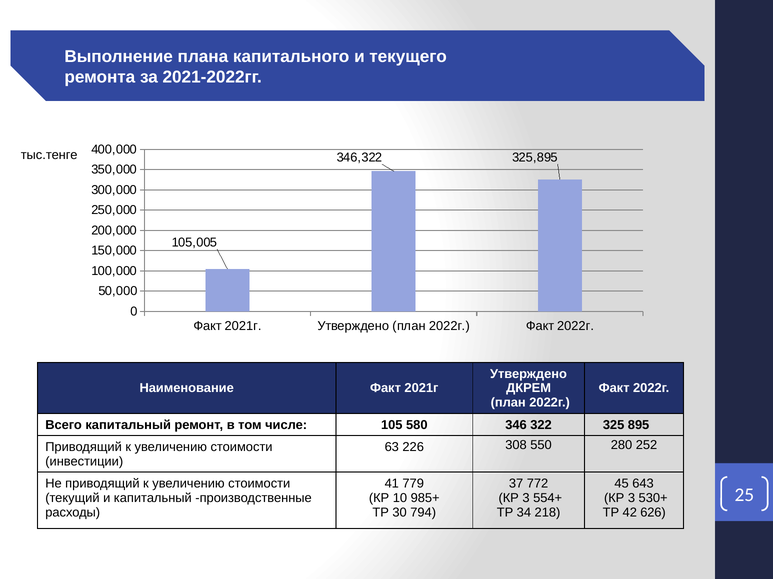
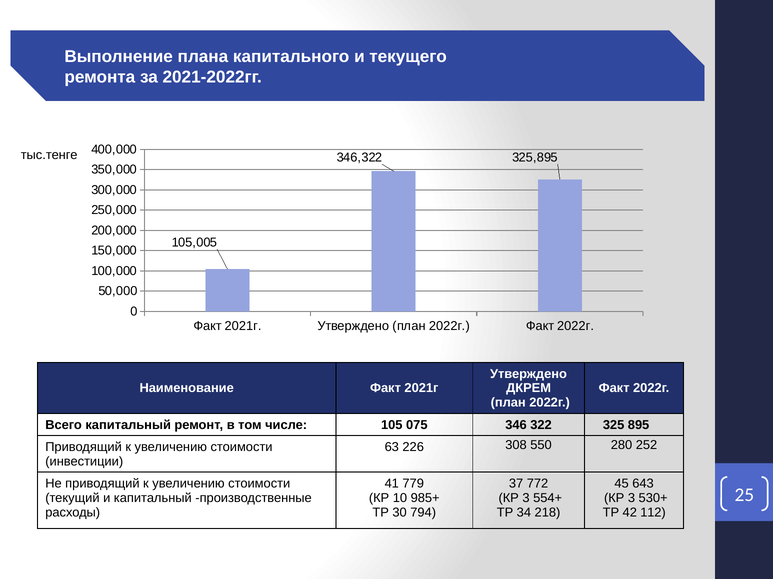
580: 580 -> 075
626: 626 -> 112
